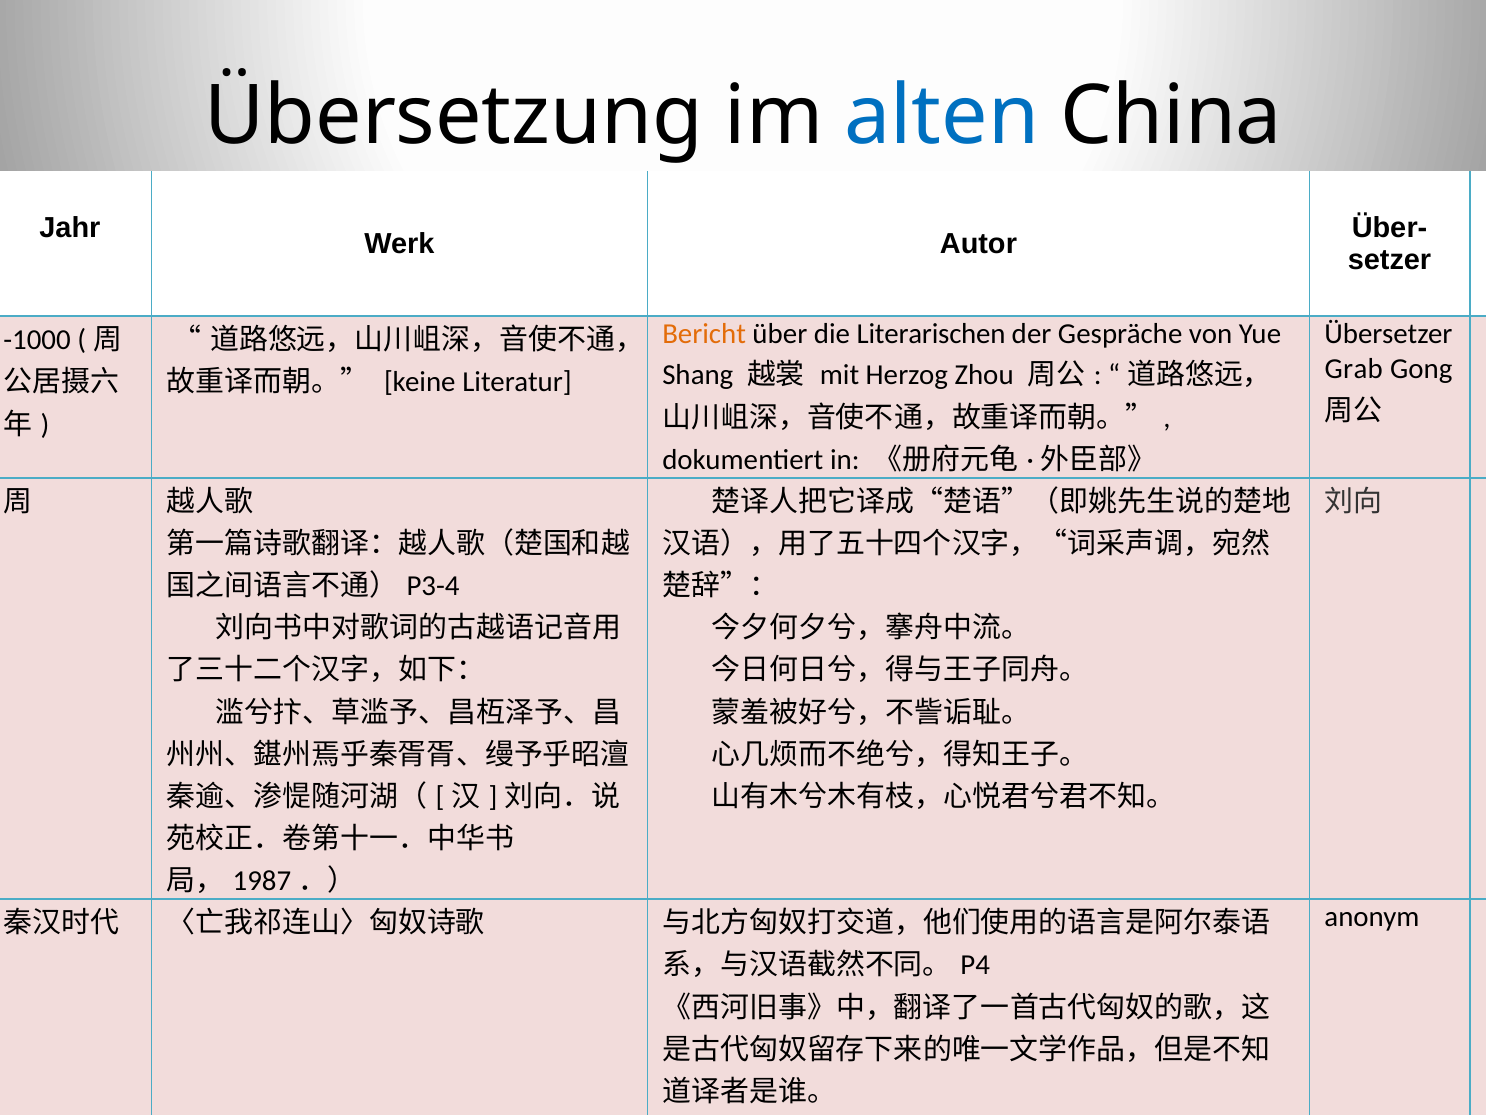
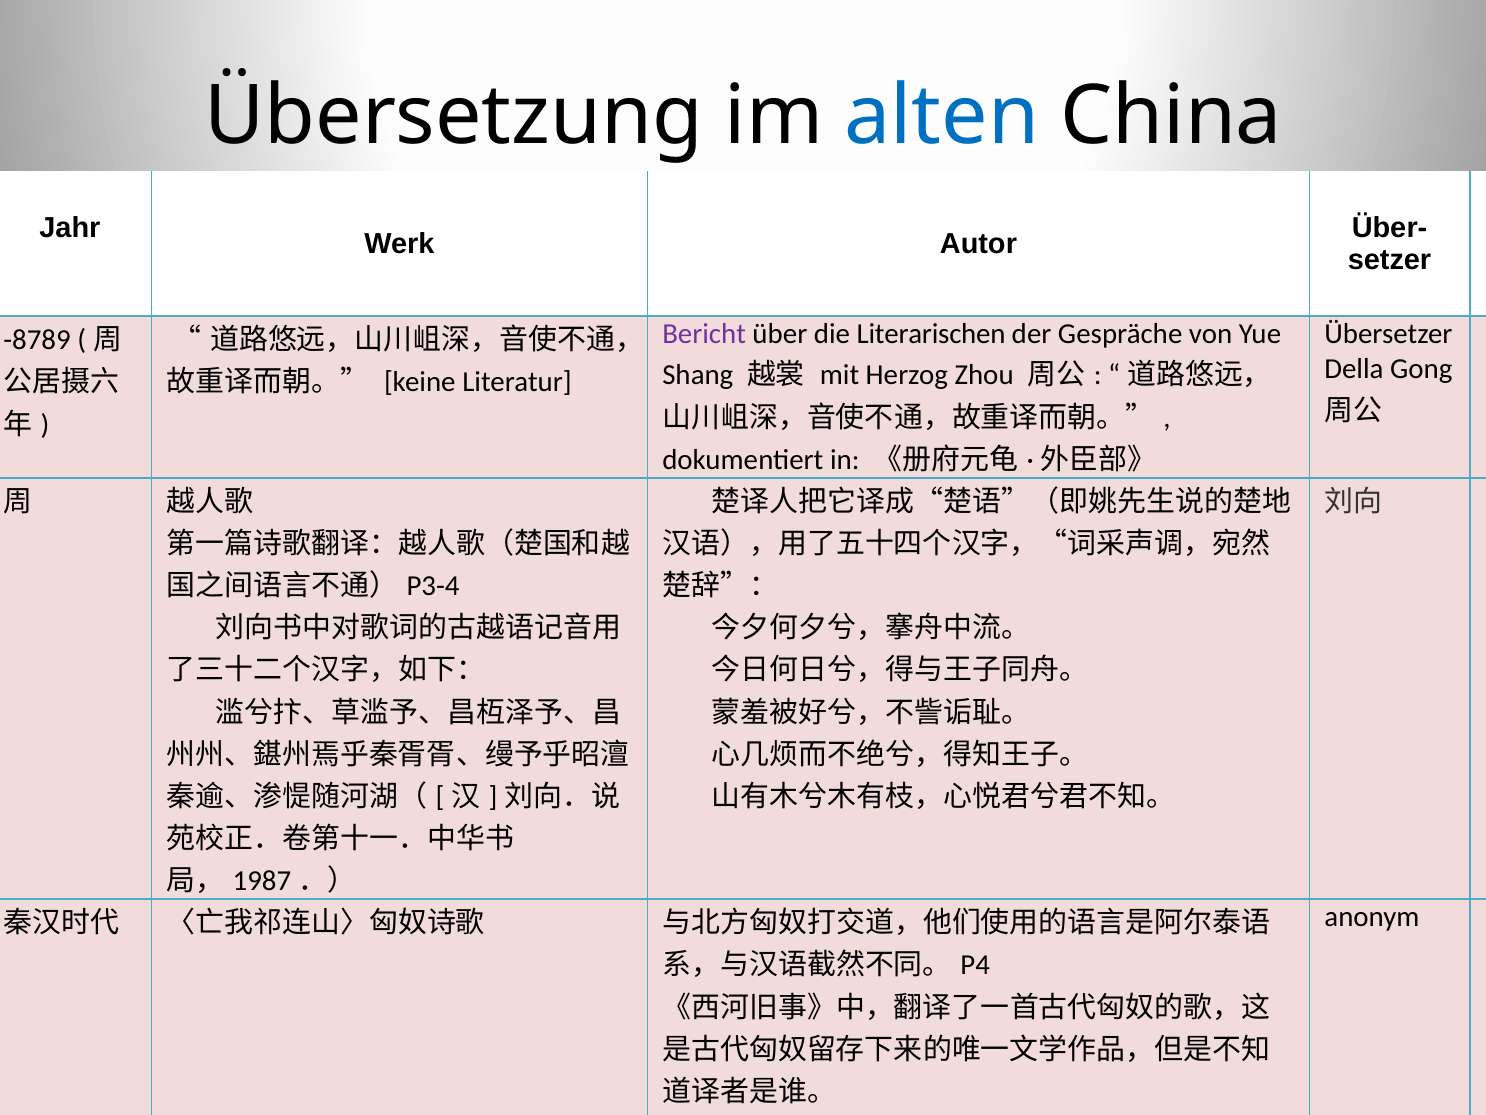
Bericht colour: orange -> purple
-1000: -1000 -> -8789
Grab: Grab -> Della
